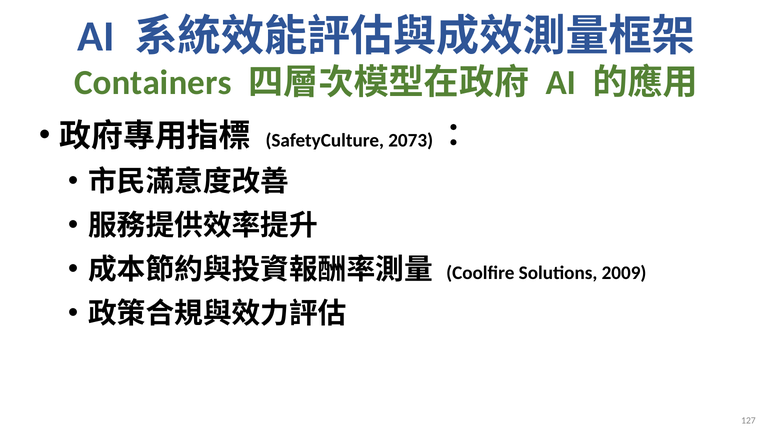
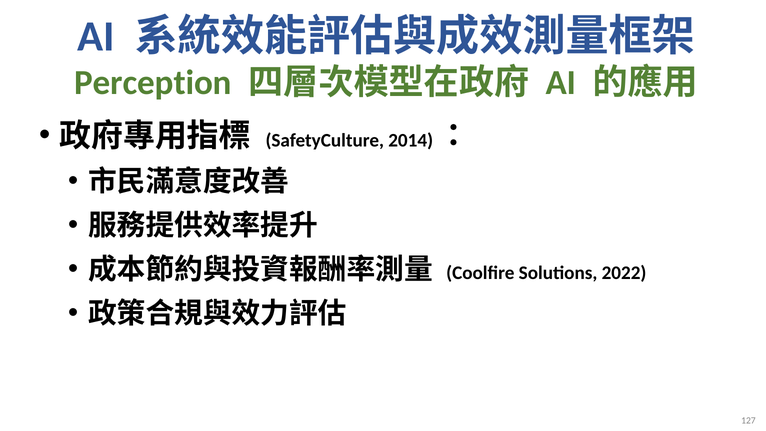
Containers: Containers -> Perception
2073: 2073 -> 2014
2009: 2009 -> 2022
